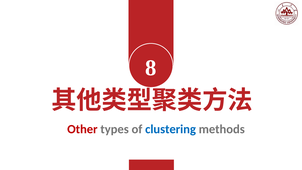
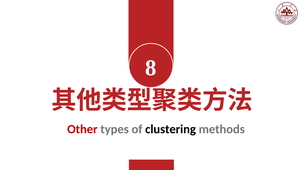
clustering colour: blue -> black
